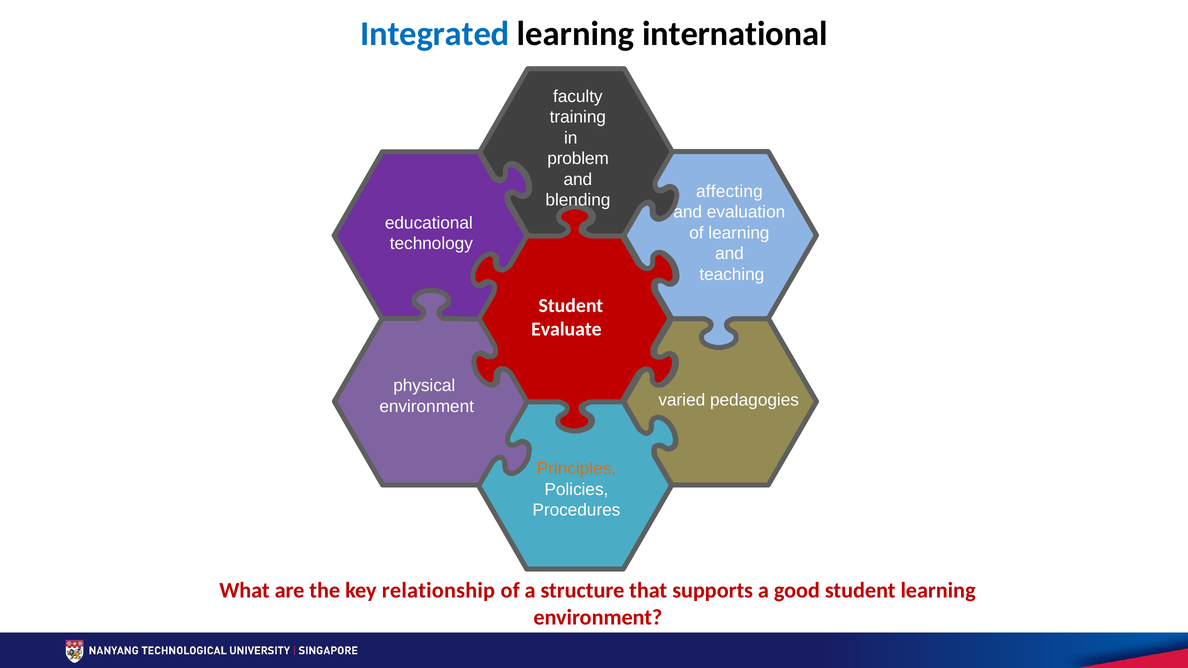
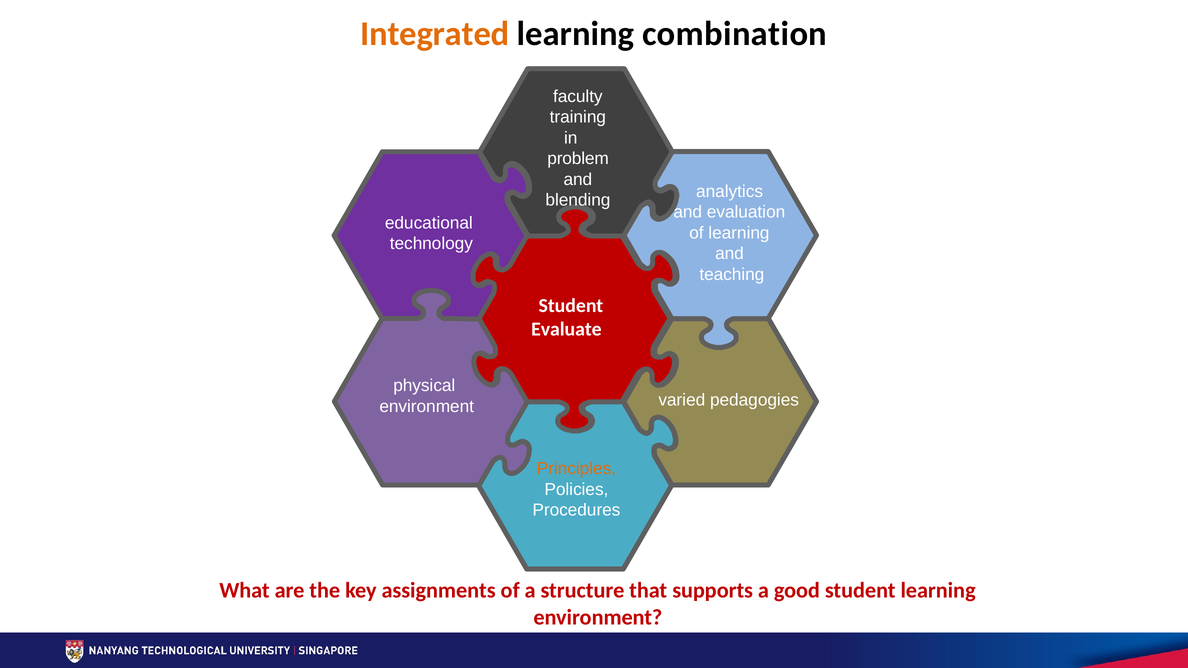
Integrated colour: blue -> orange
international: international -> combination
affecting: affecting -> analytics
relationship: relationship -> assignments
